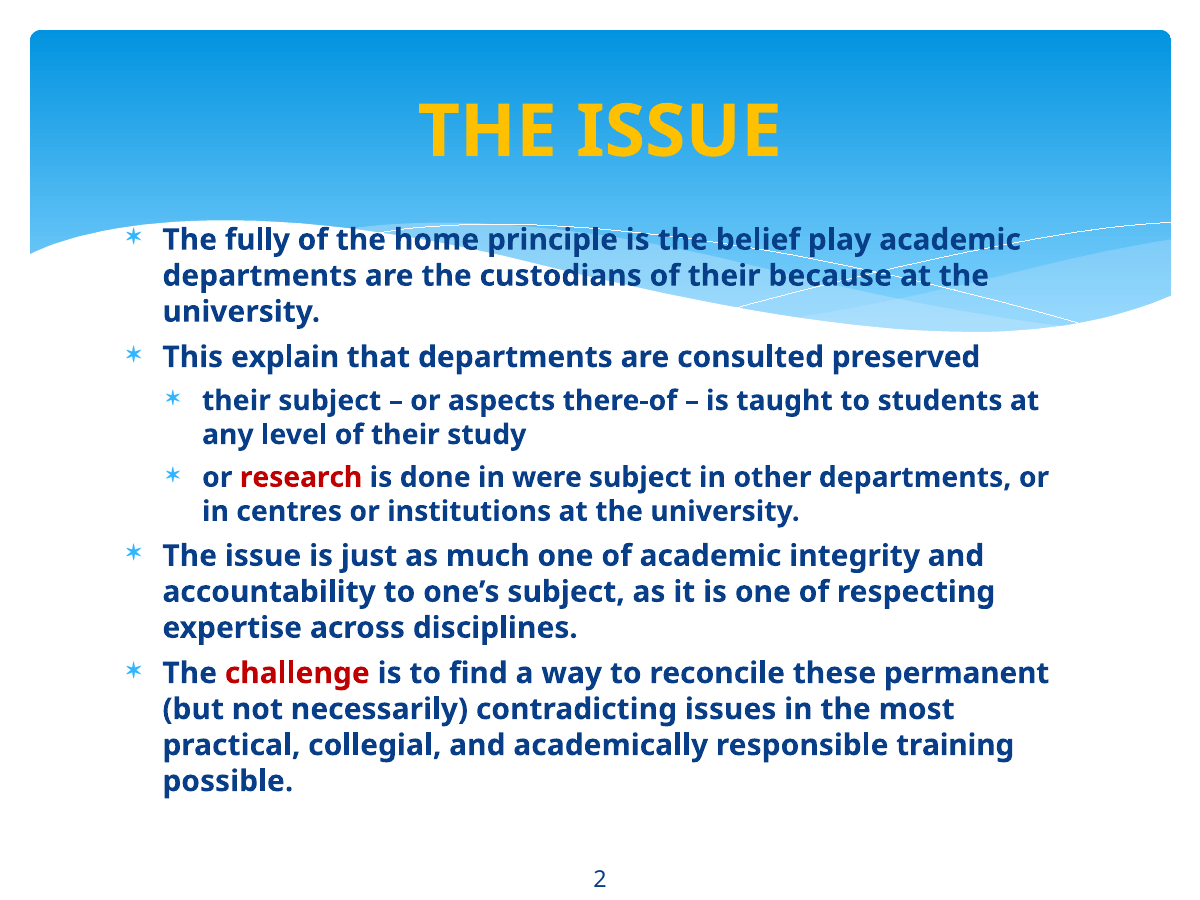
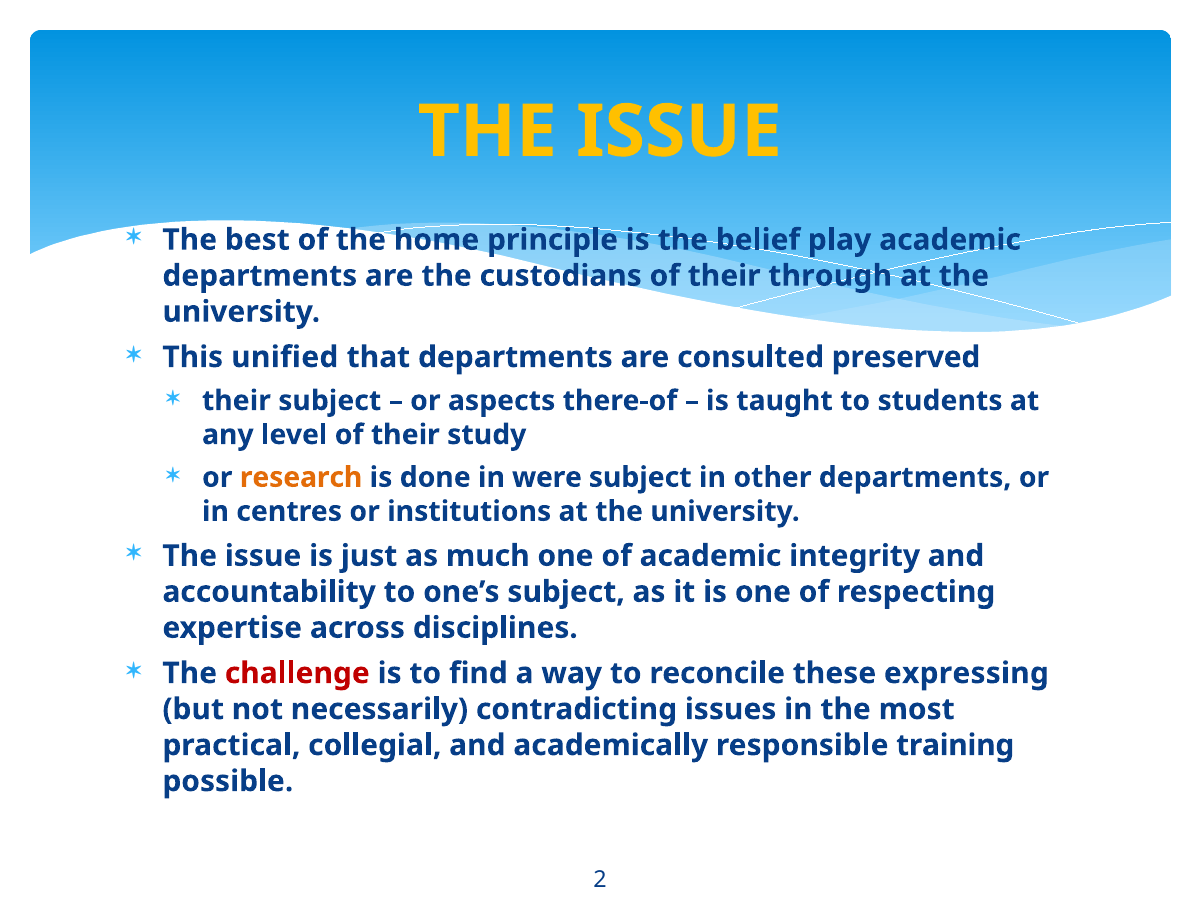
fully: fully -> best
because: because -> through
explain: explain -> unified
research colour: red -> orange
permanent: permanent -> expressing
